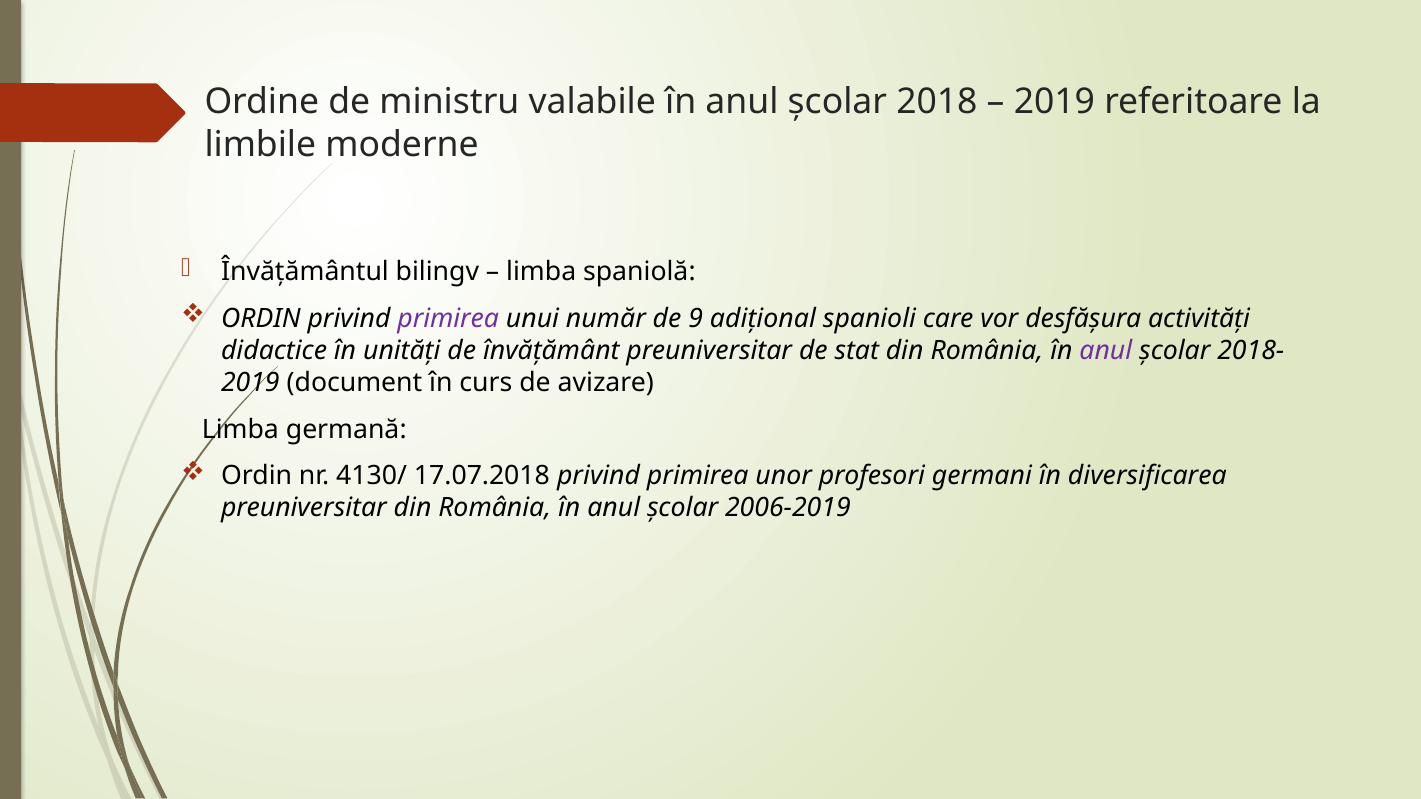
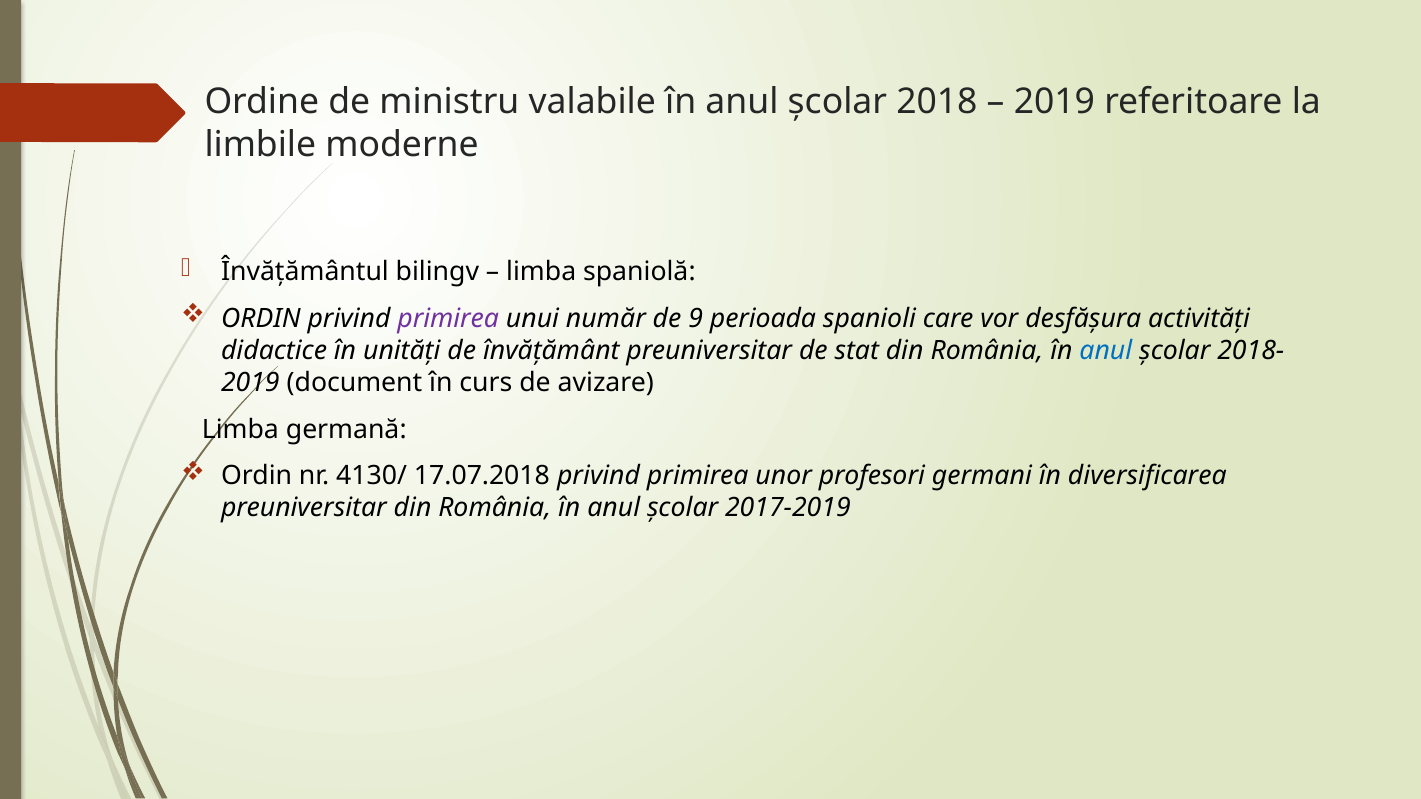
adițional: adițional -> perioada
anul at (1106, 351) colour: purple -> blue
2006-2019: 2006-2019 -> 2017-2019
